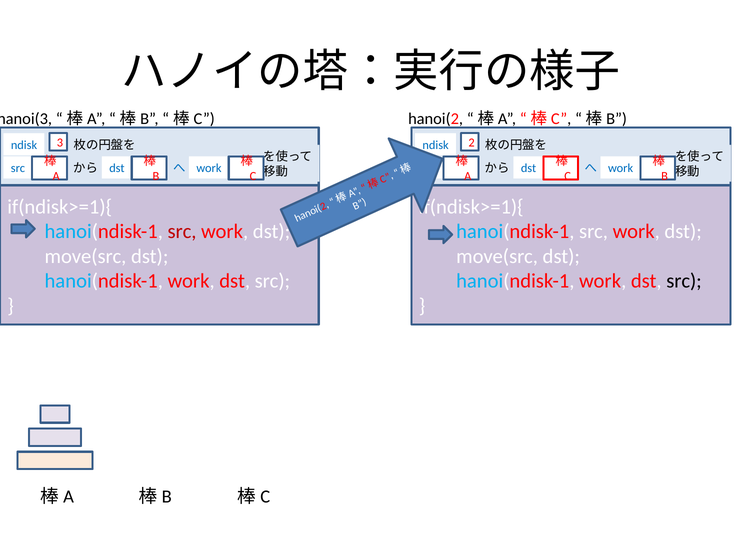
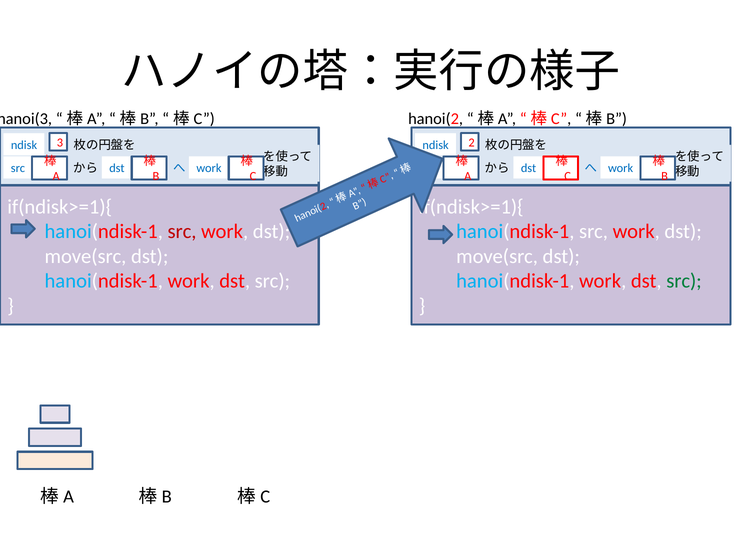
src at (684, 281) colour: black -> green
